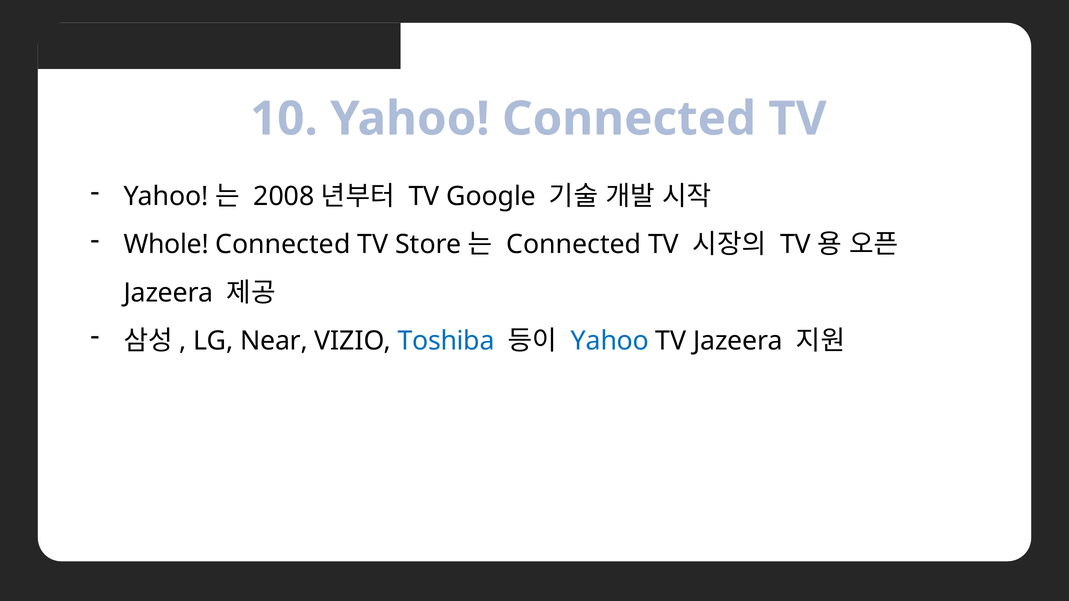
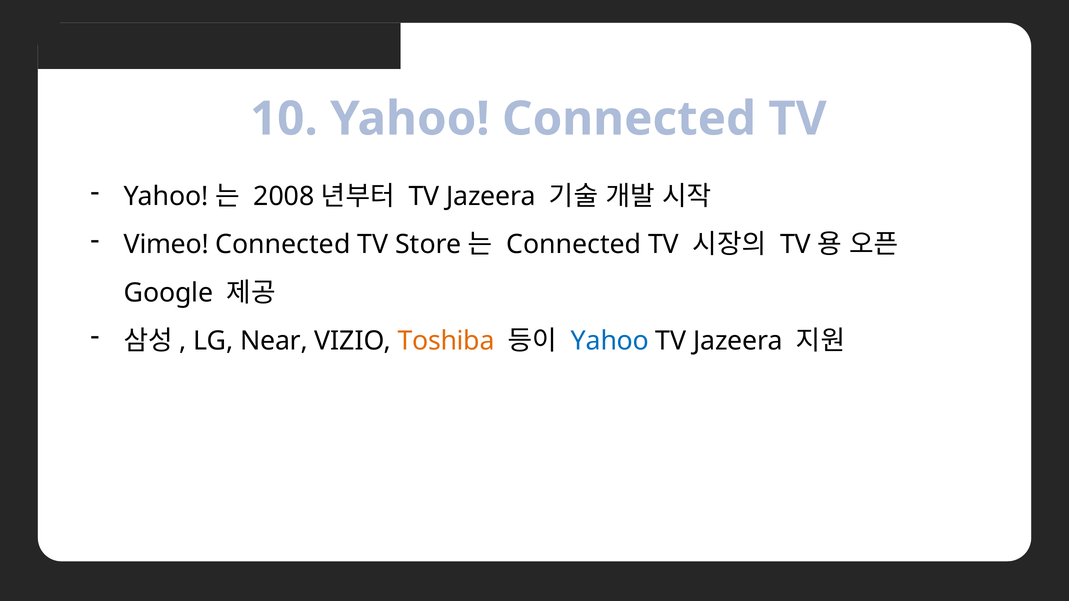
Google at (491, 197): Google -> Jazeera
Whole: Whole -> Vimeo
Jazeera at (169, 293): Jazeera -> Google
Toshiba colour: blue -> orange
